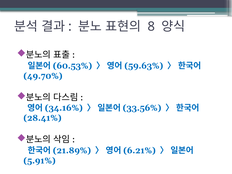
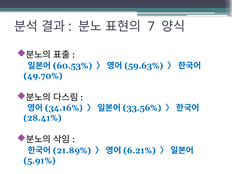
8: 8 -> 7
